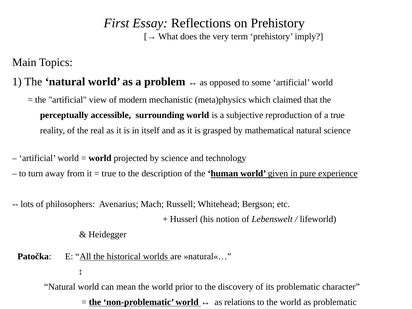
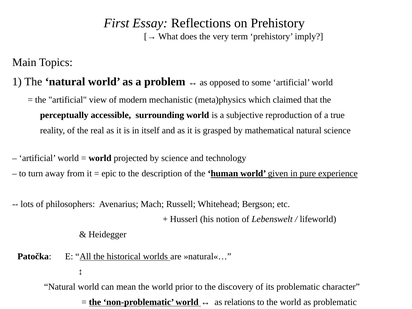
true at (109, 174): true -> epic
